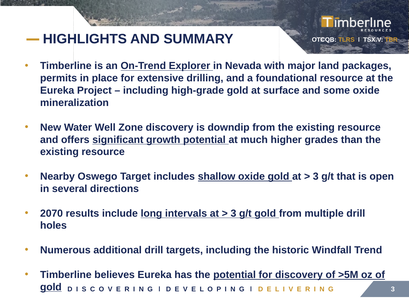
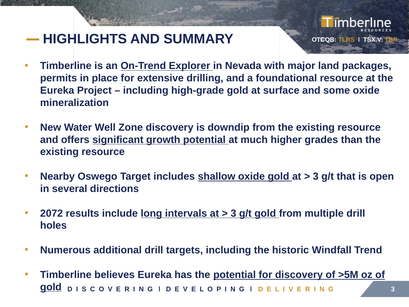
2070: 2070 -> 2072
